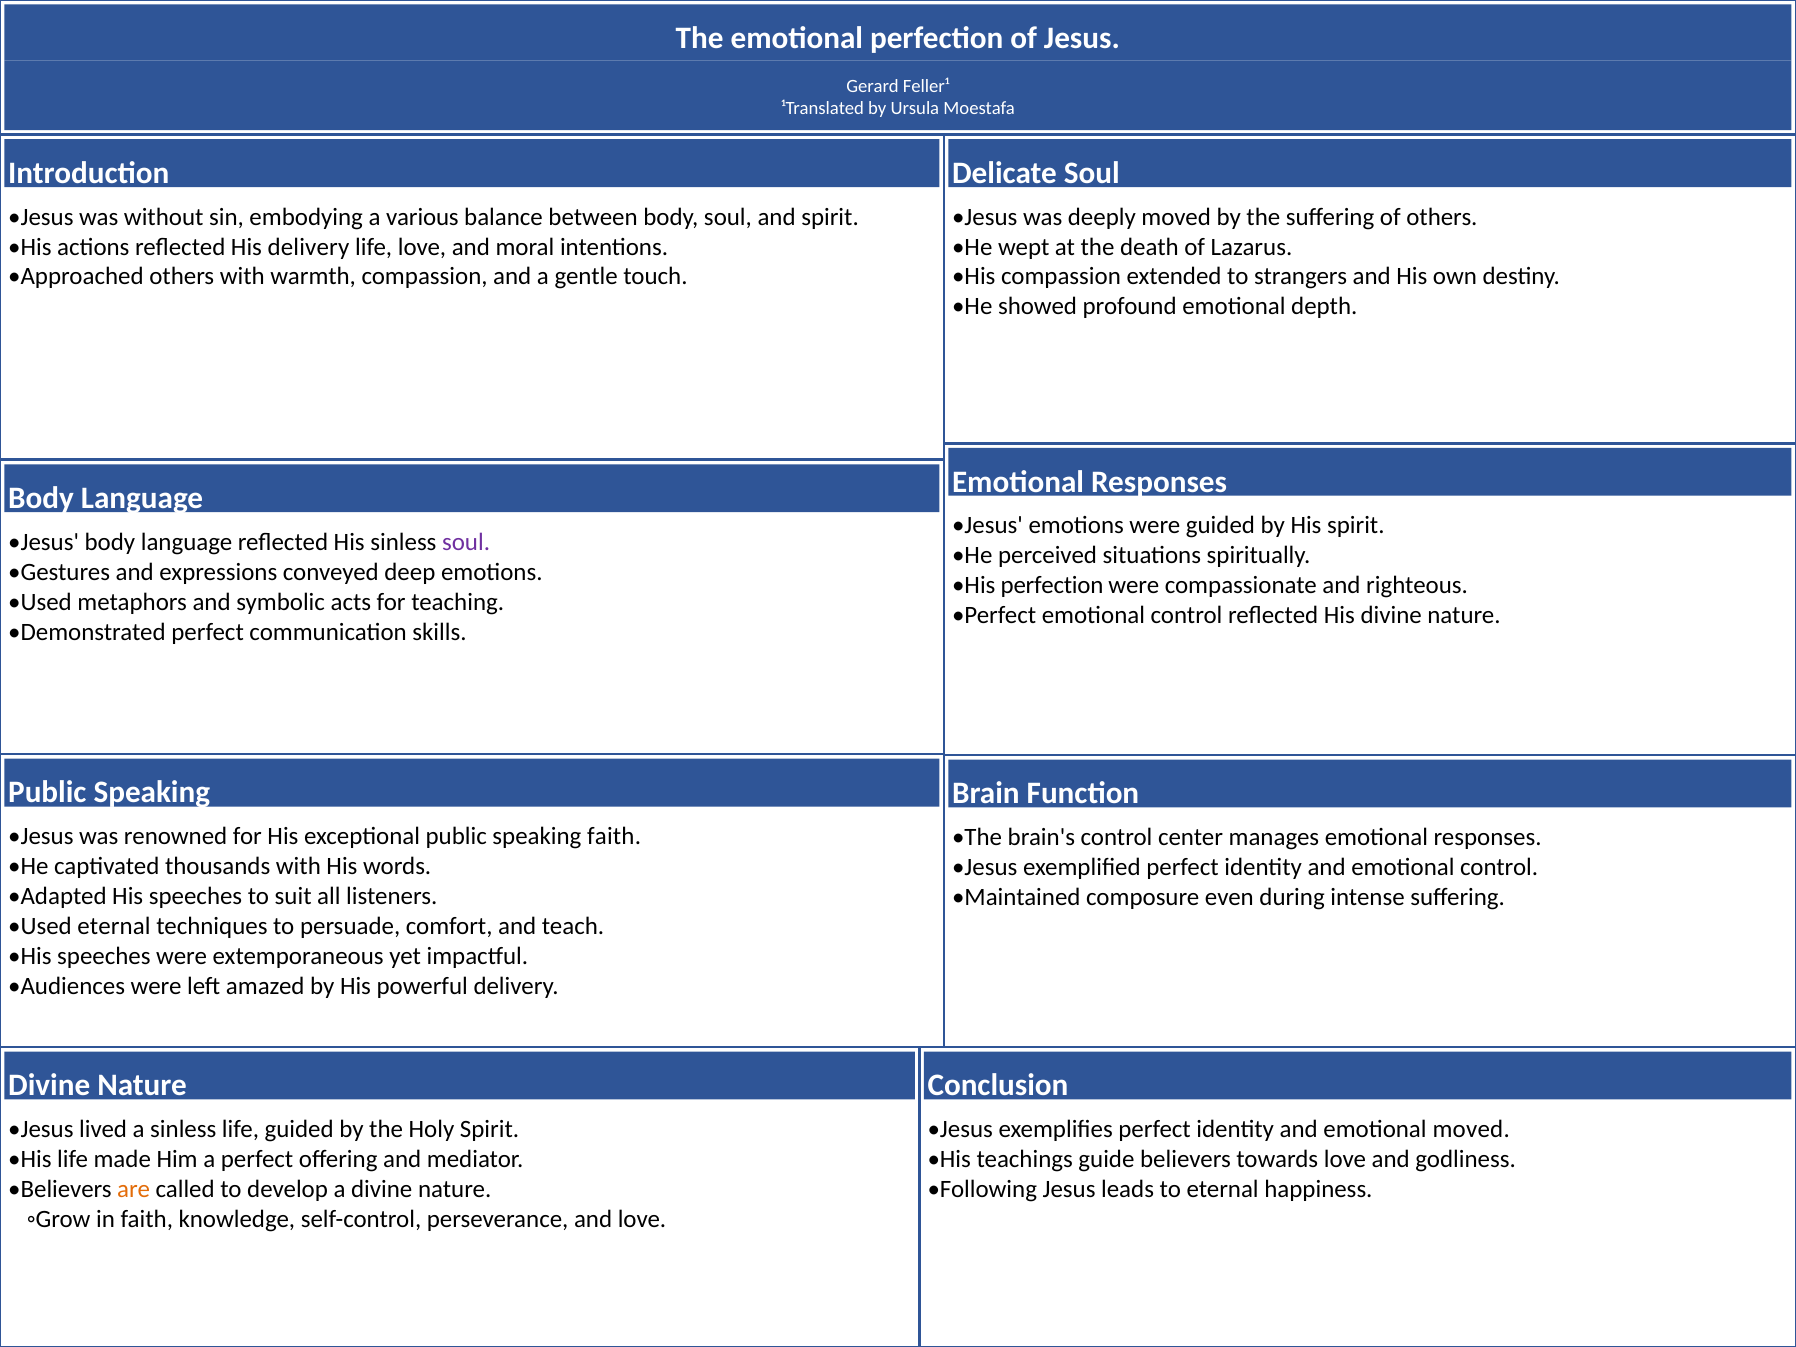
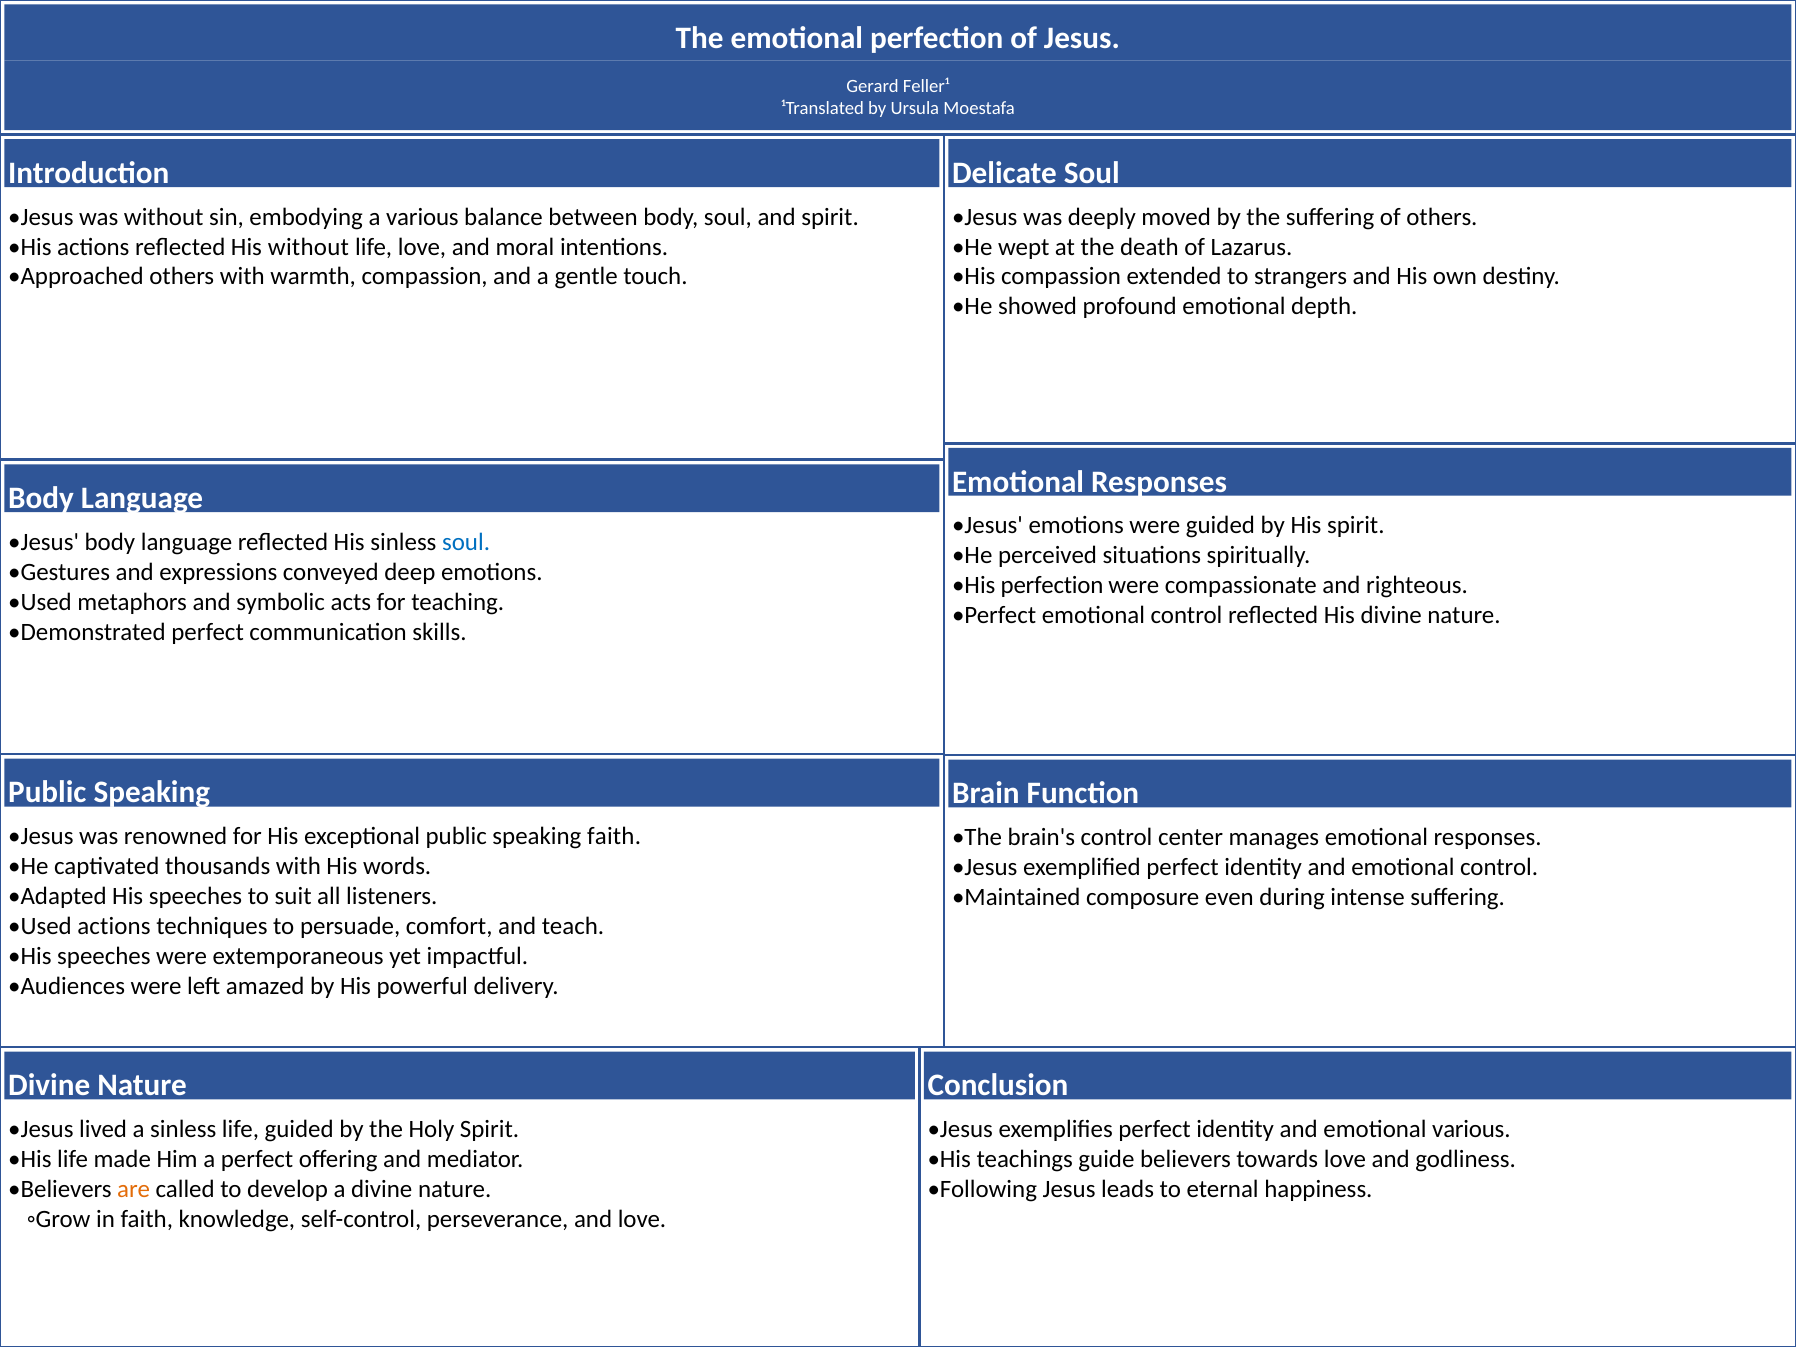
His delivery: delivery -> without
soul at (466, 542) colour: purple -> blue
Used eternal: eternal -> actions
emotional moved: moved -> various
